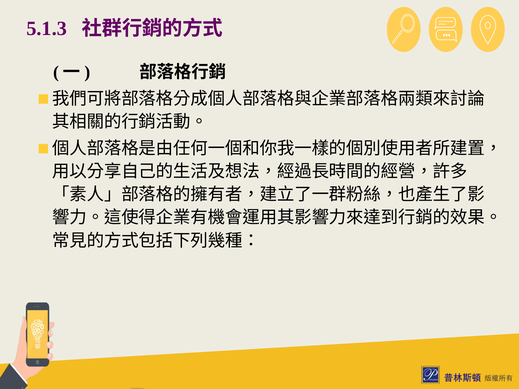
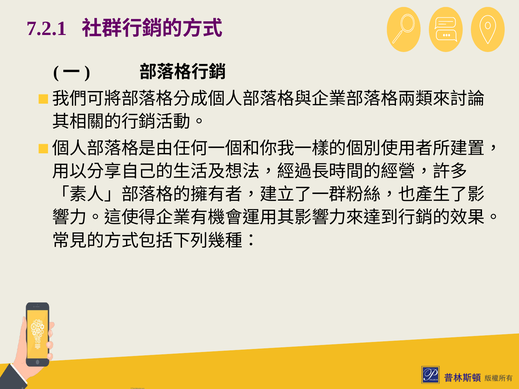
5.1.3: 5.1.3 -> 7.2.1
